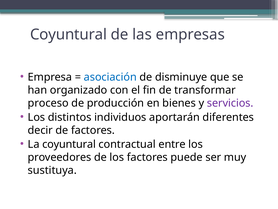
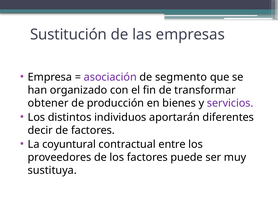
Coyuntural at (68, 34): Coyuntural -> Sustitución
asociación colour: blue -> purple
disminuye: disminuye -> segmento
proceso: proceso -> obtener
